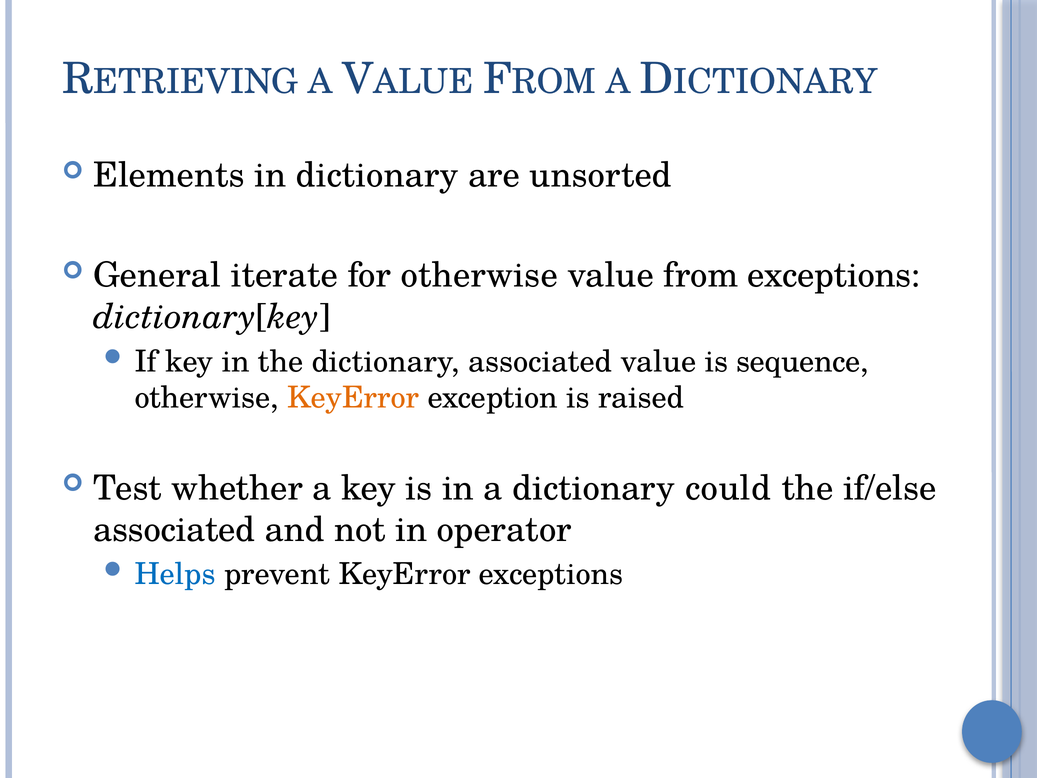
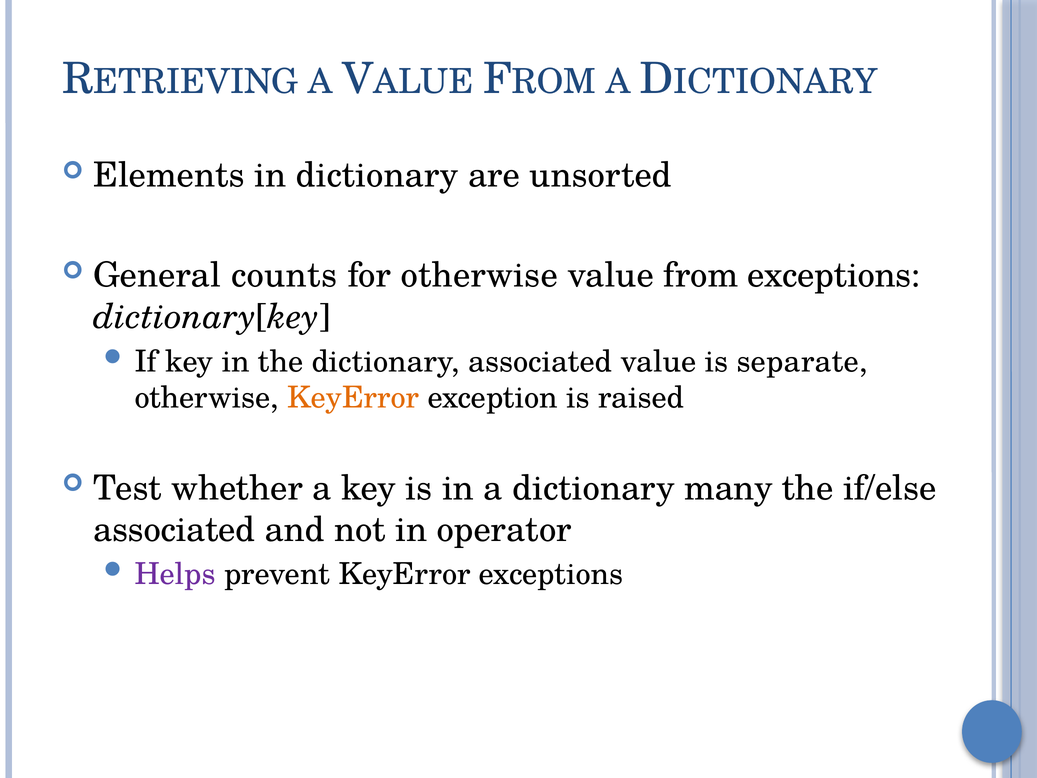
iterate: iterate -> counts
sequence: sequence -> separate
could: could -> many
Helps colour: blue -> purple
